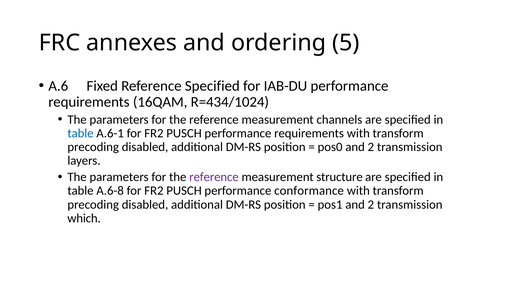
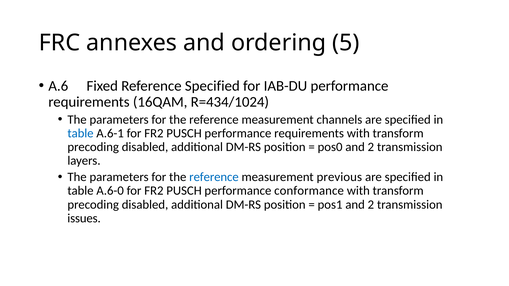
reference at (214, 177) colour: purple -> blue
structure: structure -> previous
A.6-8: A.6-8 -> A.6-0
which: which -> issues
